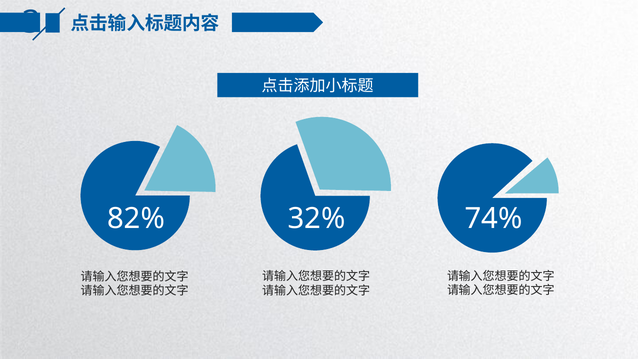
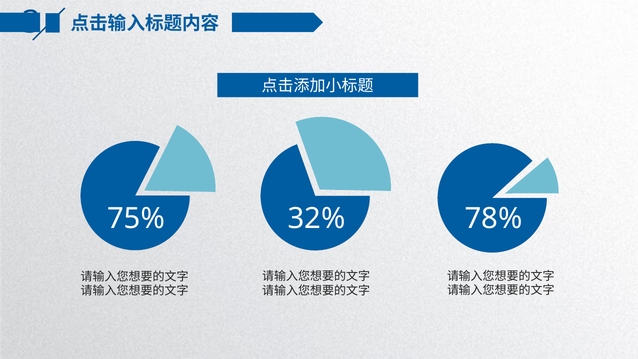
82%: 82% -> 75%
74%: 74% -> 78%
